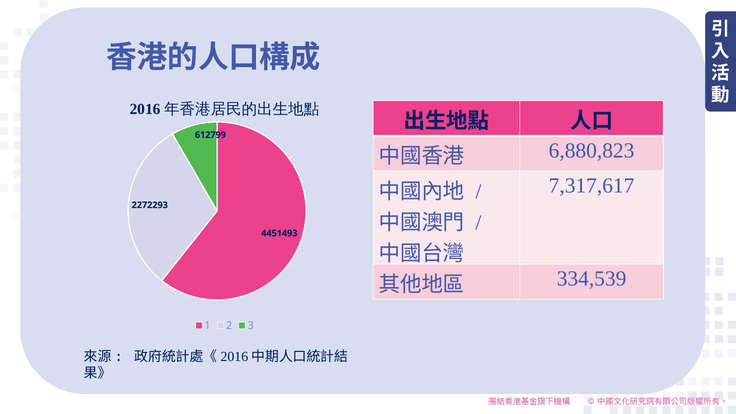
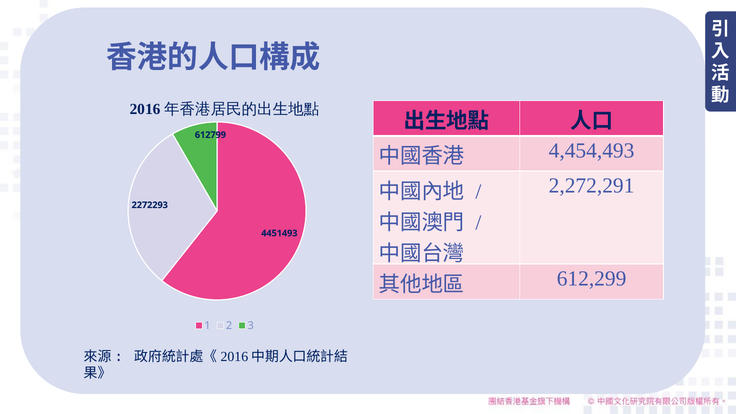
6,880,823: 6,880,823 -> 4,454,493
7,317,617: 7,317,617 -> 2,272,291
334,539: 334,539 -> 612,299
